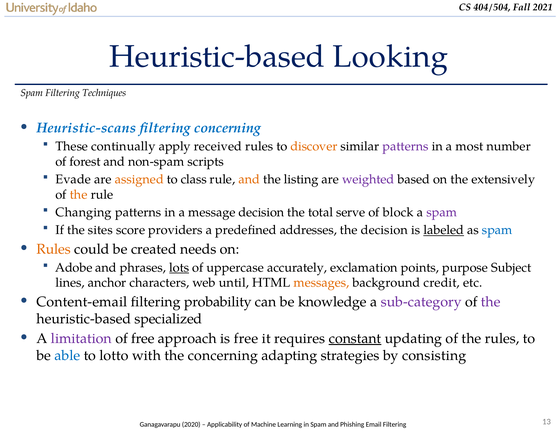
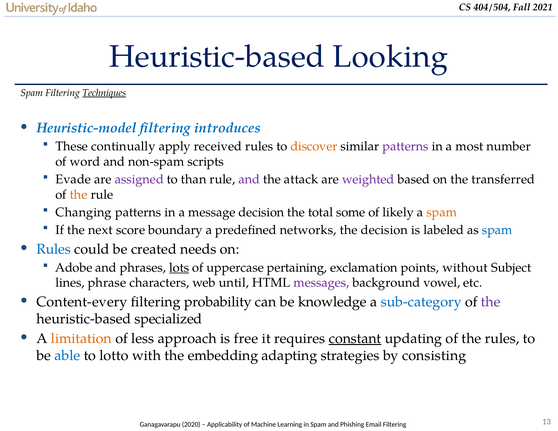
Techniques underline: none -> present
Heuristic-scans: Heuristic-scans -> Heuristic-model
filtering concerning: concerning -> introduces
forest: forest -> word
assigned colour: orange -> purple
class: class -> than
and at (249, 179) colour: orange -> purple
listing: listing -> attack
extensively: extensively -> transferred
serve: serve -> some
block: block -> likely
spam at (442, 212) colour: purple -> orange
sites: sites -> next
providers: providers -> boundary
addresses: addresses -> networks
labeled underline: present -> none
Rules at (54, 249) colour: orange -> blue
accurately: accurately -> pertaining
purpose: purpose -> without
anchor: anchor -> phrase
messages colour: orange -> purple
credit: credit -> vowel
Content-email: Content-email -> Content-every
sub-category colour: purple -> blue
limitation colour: purple -> orange
of free: free -> less
the concerning: concerning -> embedding
